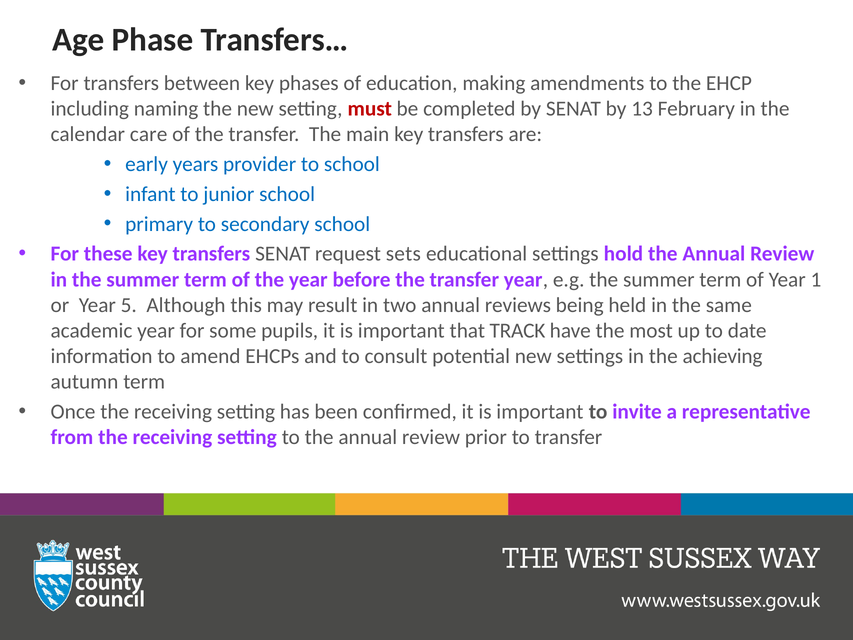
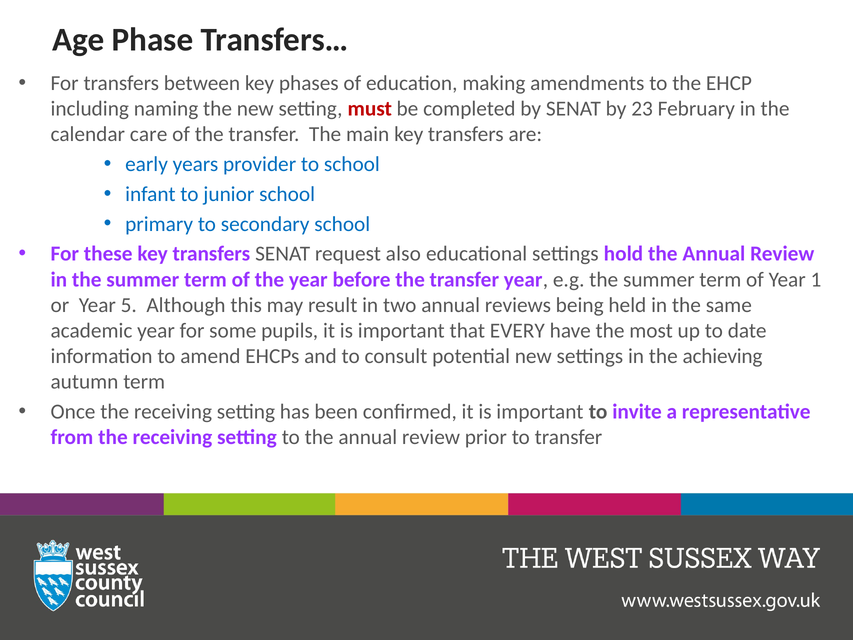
13: 13 -> 23
sets: sets -> also
TRACK: TRACK -> EVERY
